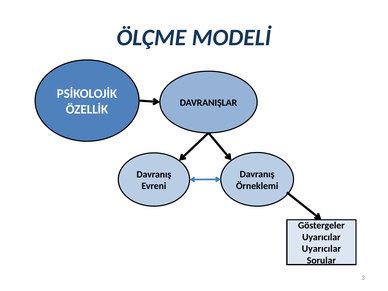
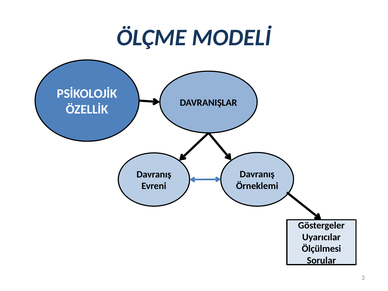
Uyarıcılar at (321, 249): Uyarıcılar -> Ölçülmesi
